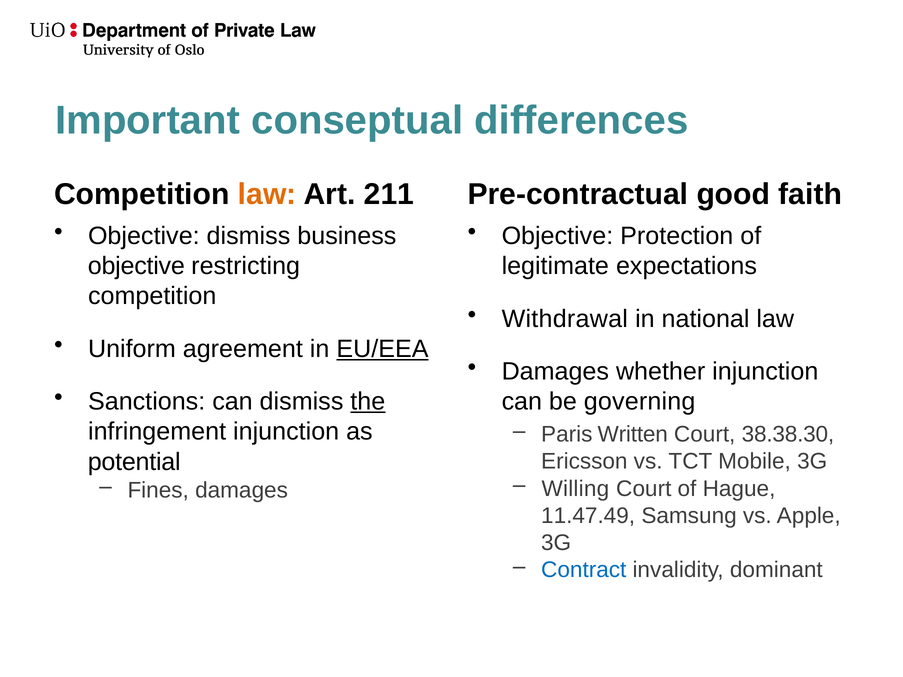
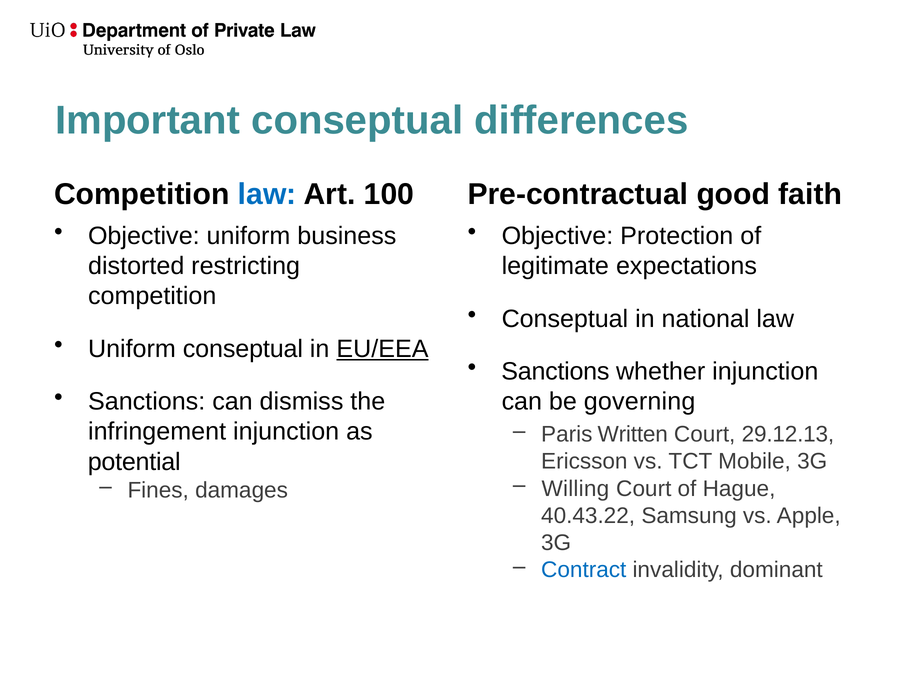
law at (267, 194) colour: orange -> blue
211: 211 -> 100
Objective dismiss: dismiss -> uniform
objective at (136, 266): objective -> distorted
Withdrawal at (565, 319): Withdrawal -> Conseptual
Uniform agreement: agreement -> conseptual
Damages at (555, 372): Damages -> Sanctions
the underline: present -> none
38.38.30: 38.38.30 -> 29.12.13
11.47.49: 11.47.49 -> 40.43.22
